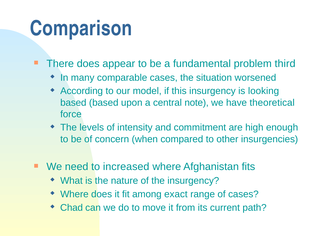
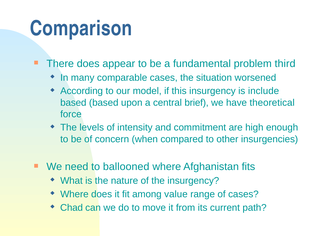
looking: looking -> include
note: note -> brief
increased: increased -> ballooned
exact: exact -> value
